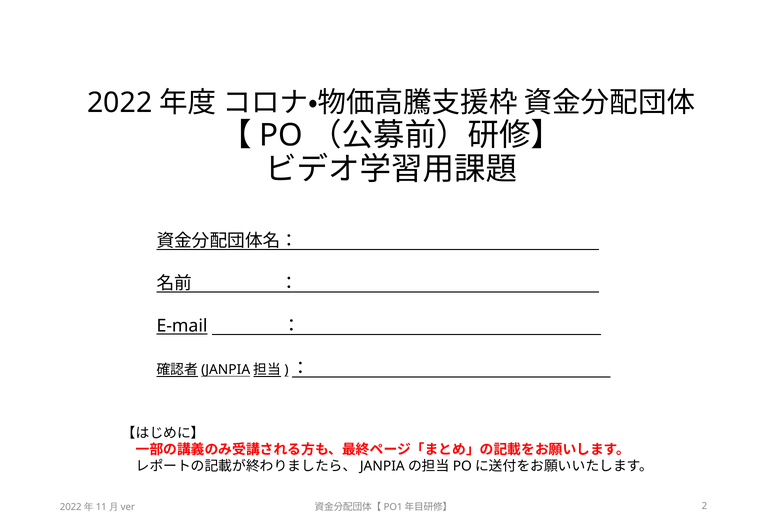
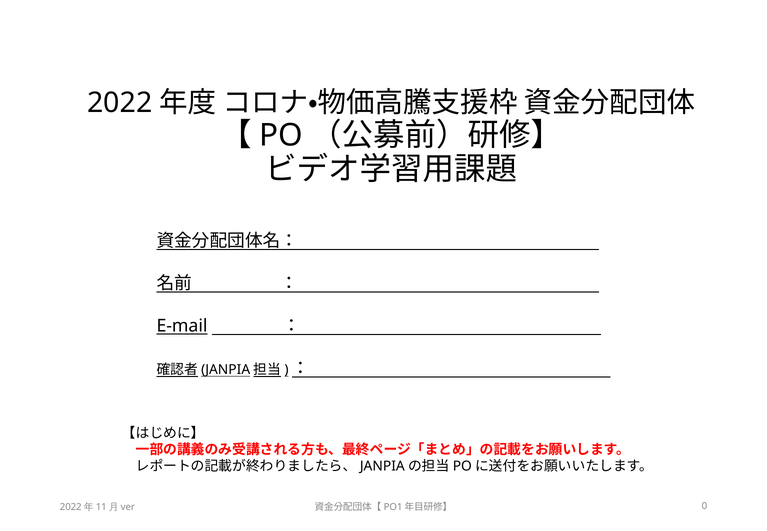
2: 2 -> 0
